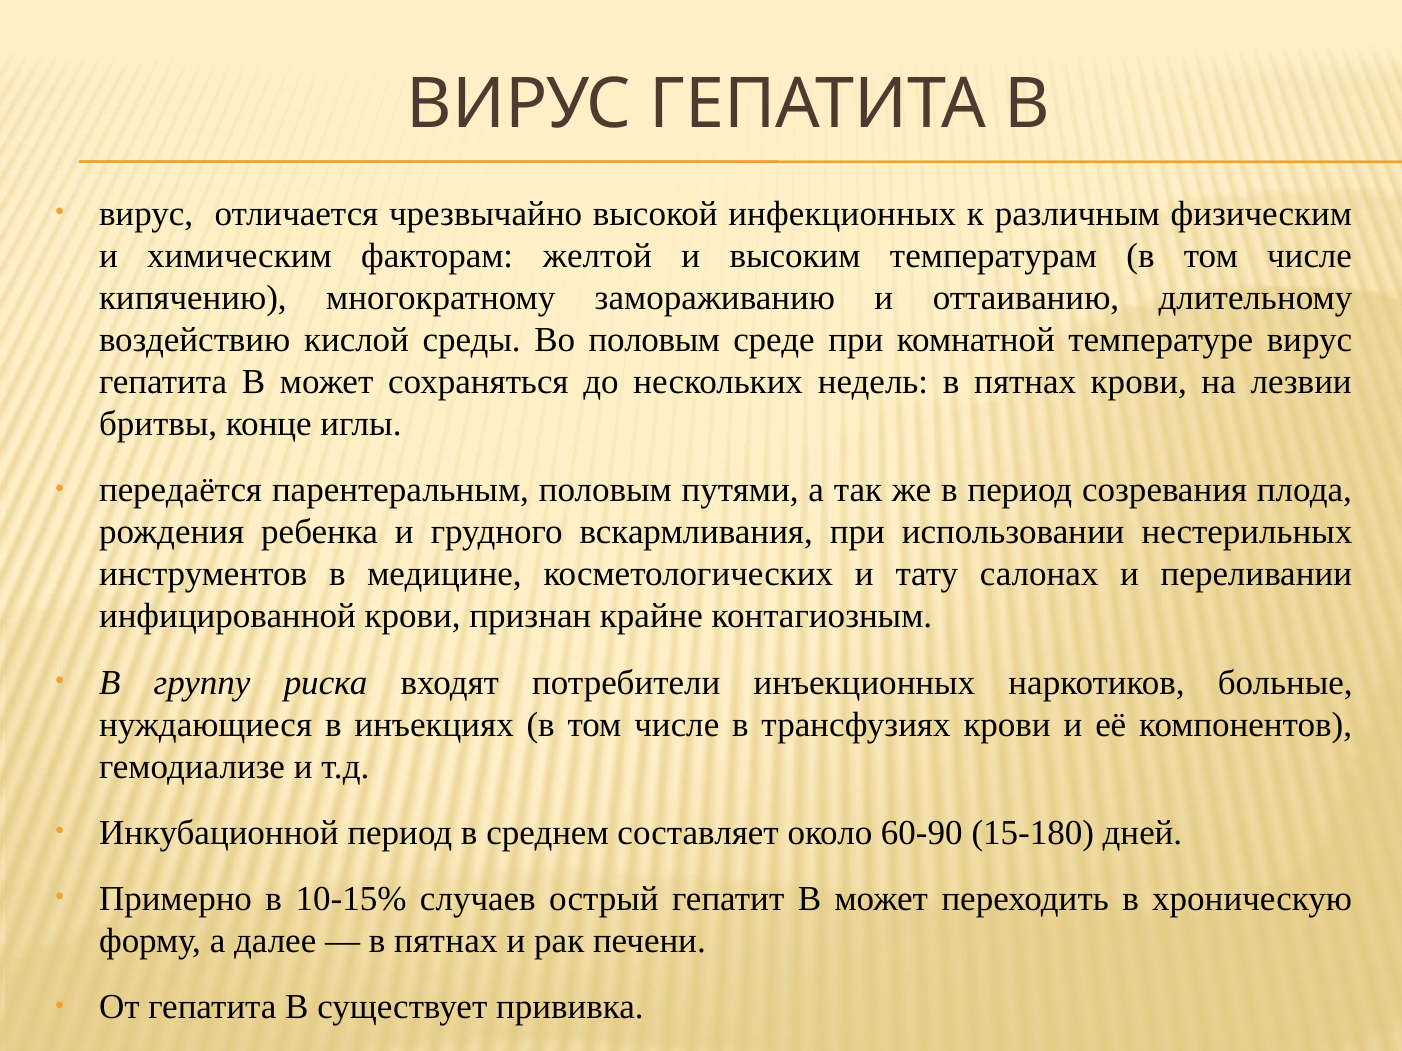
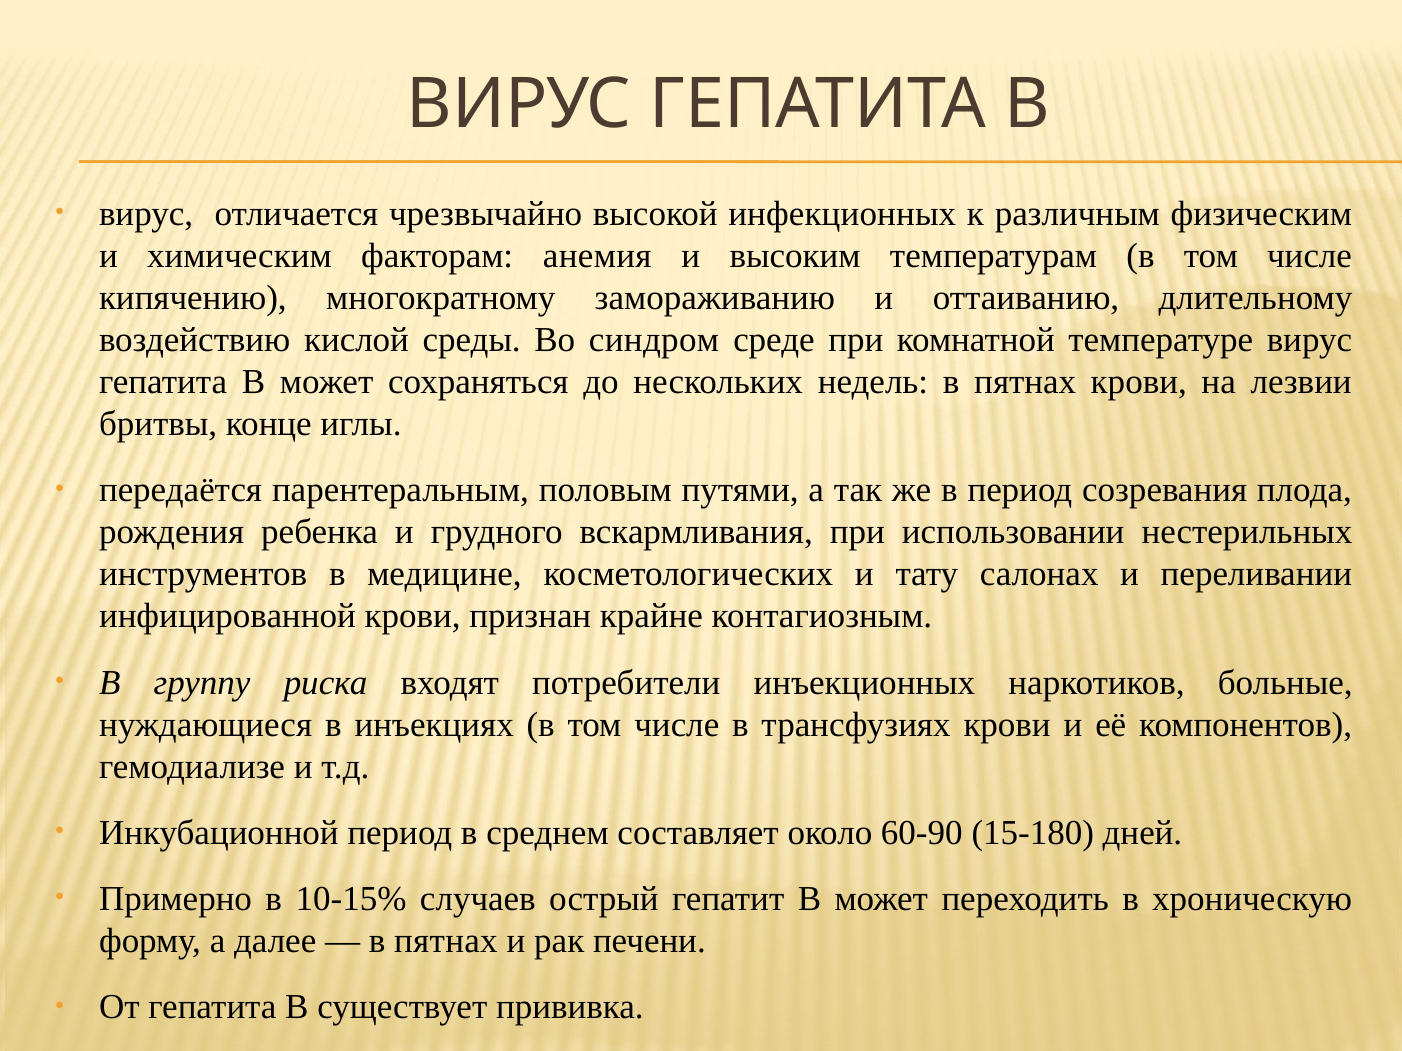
желтой: желтой -> анемия
Во половым: половым -> синдром
